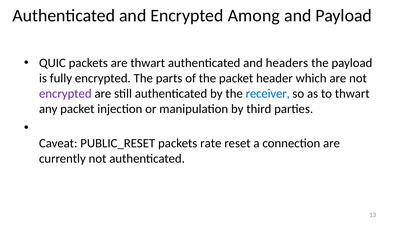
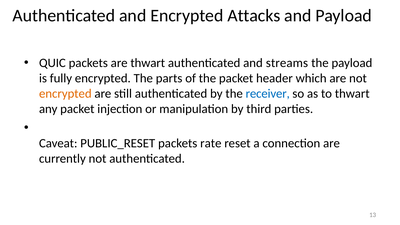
Among: Among -> Attacks
headers: headers -> streams
encrypted at (65, 94) colour: purple -> orange
